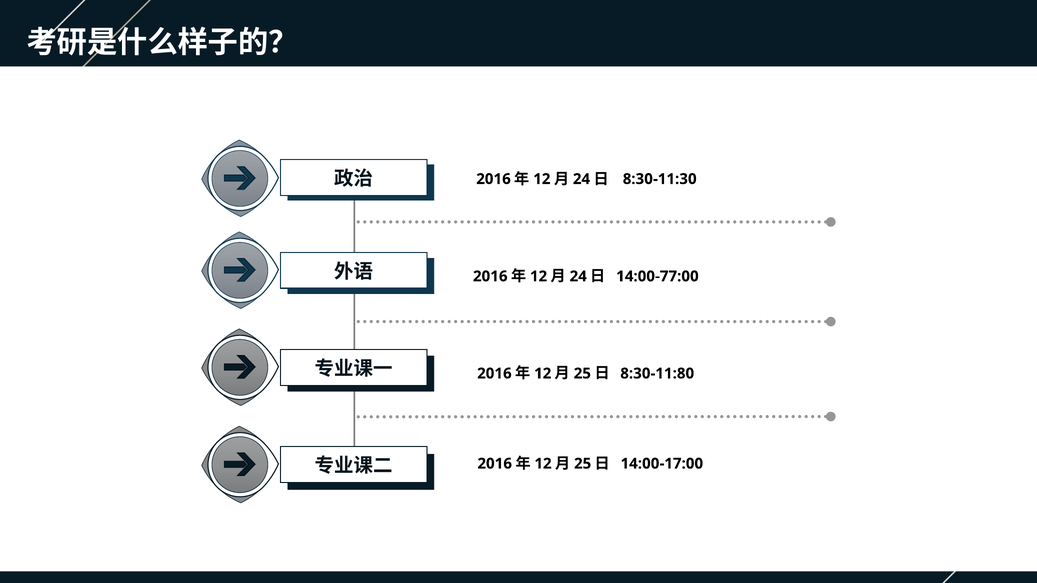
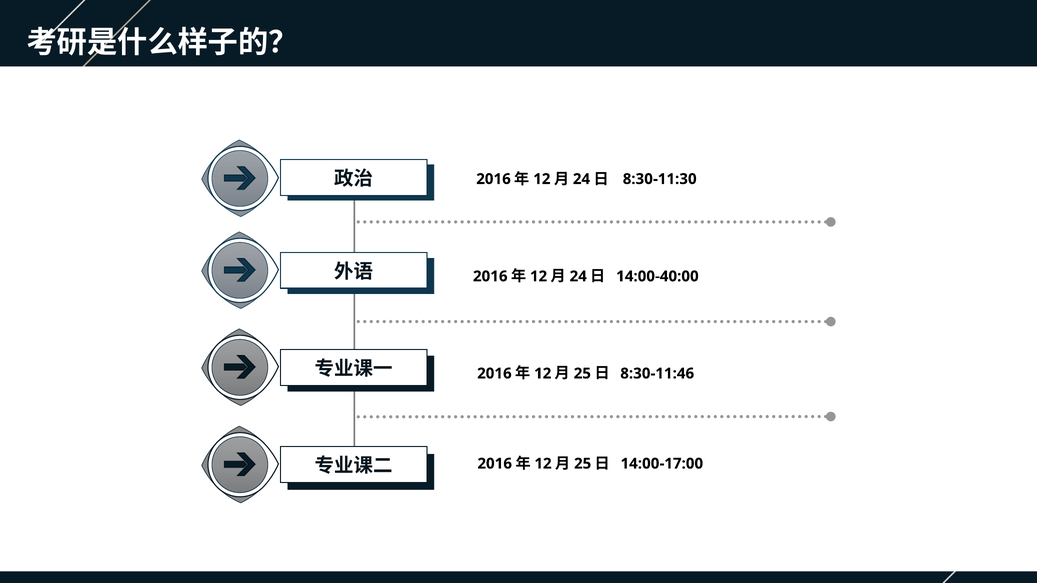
14:00-77:00: 14:00-77:00 -> 14:00-40:00
8:30-11:80: 8:30-11:80 -> 8:30-11:46
